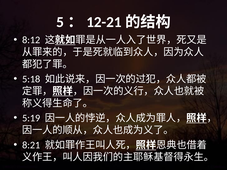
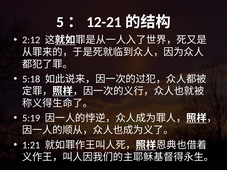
8:12: 8:12 -> 2:12
8:21: 8:21 -> 1:21
